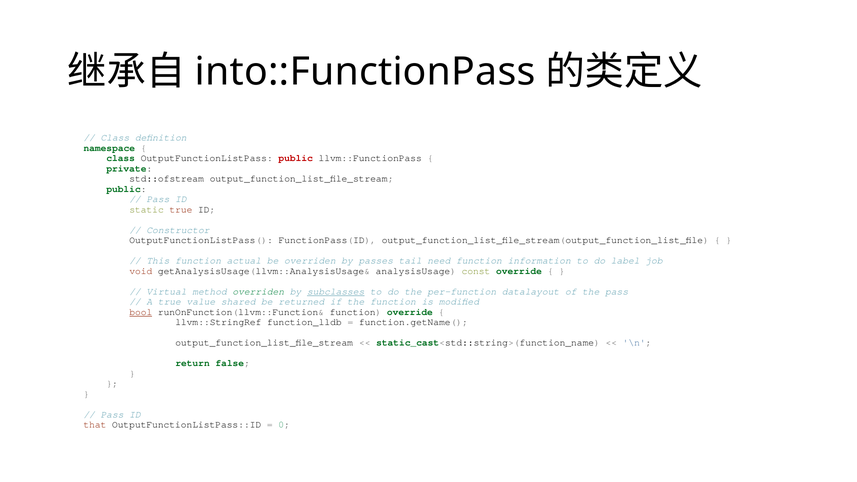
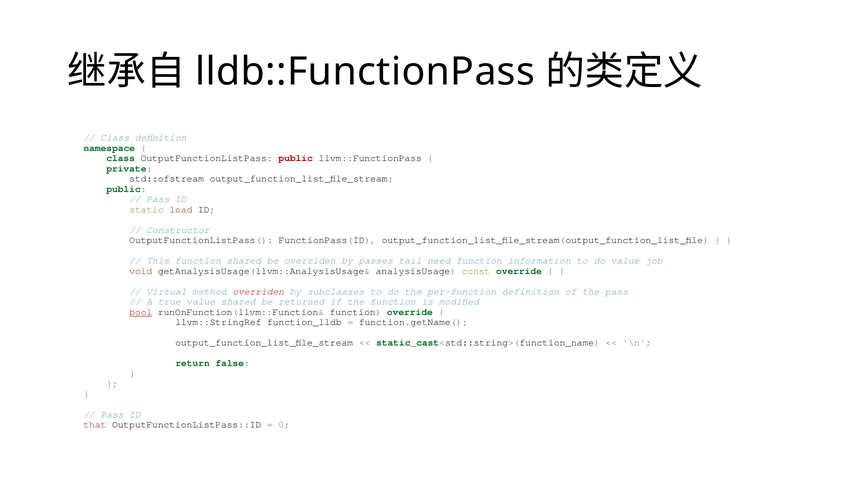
into::FunctionPass: into::FunctionPass -> lldb::FunctionPass
static true: true -> load
function actual: actual -> shared
do label: label -> value
overriden at (258, 292) colour: green -> red
subclasses underline: present -> none
per-function datalayout: datalayout -> definition
